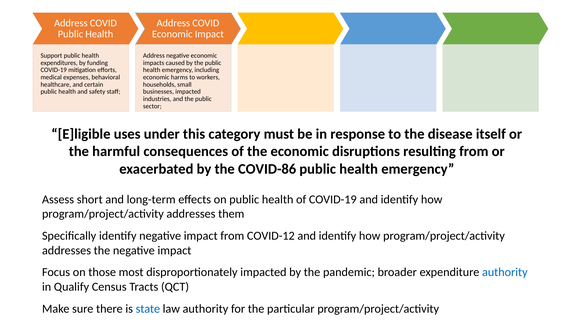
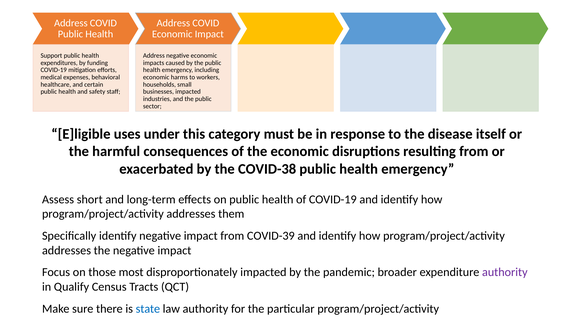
COVID-86: COVID-86 -> COVID-38
COVID-12: COVID-12 -> COVID-39
authority at (505, 272) colour: blue -> purple
